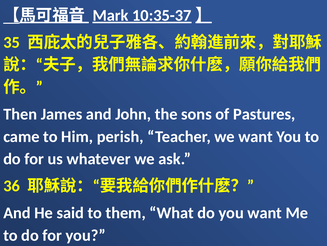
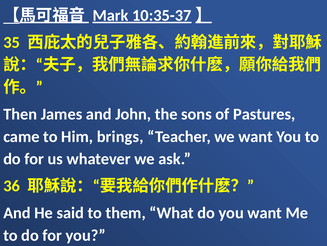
perish: perish -> brings
